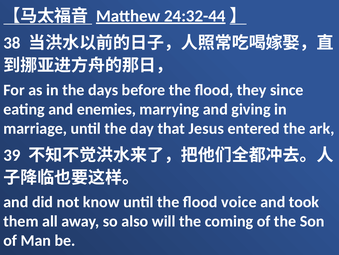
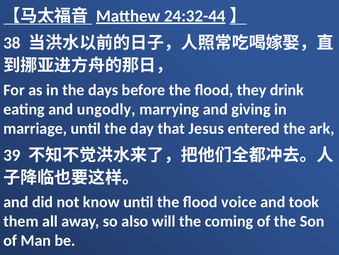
since: since -> drink
enemies: enemies -> ungodly
